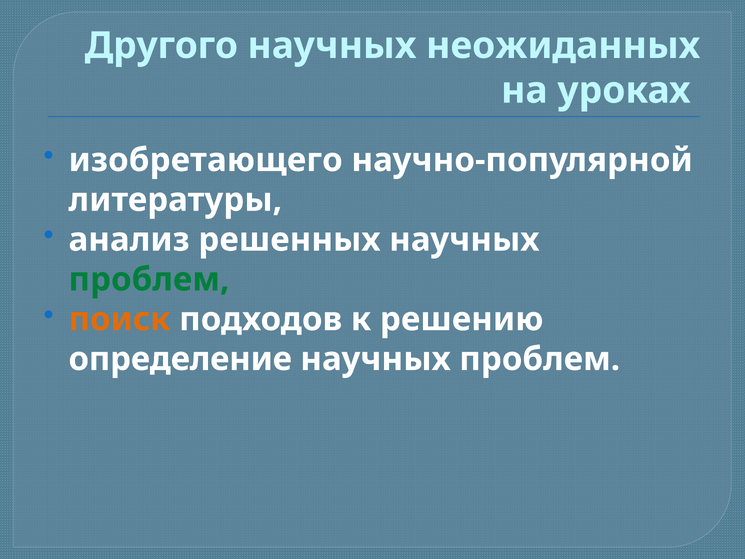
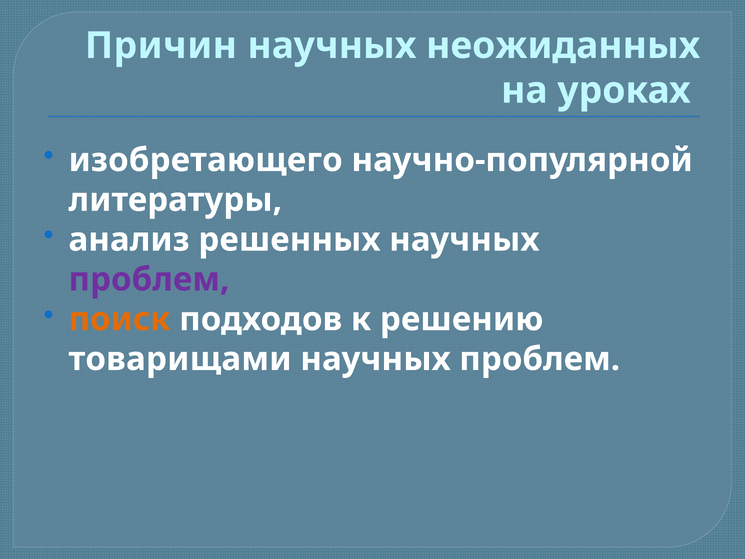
Другого: Другого -> Причин
проблем at (149, 279) colour: green -> purple
определение: определение -> товарищами
